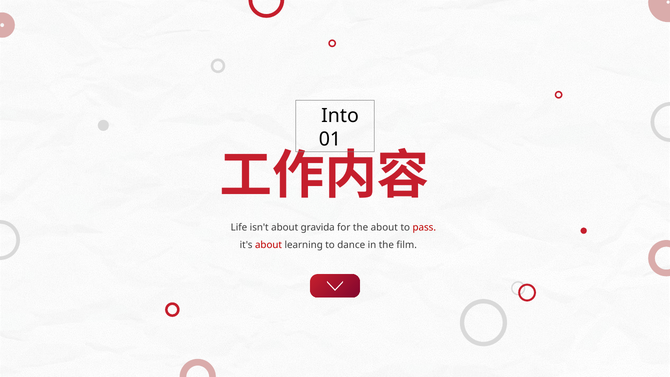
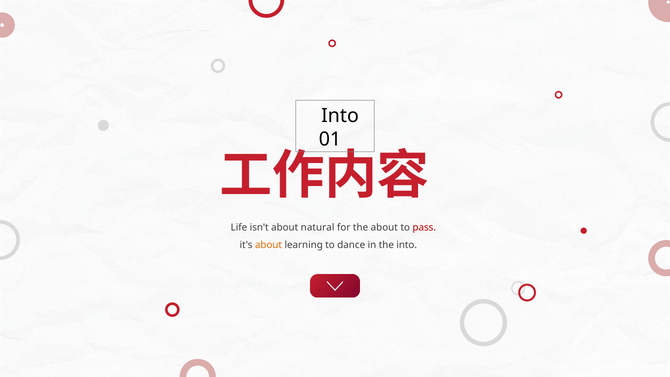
gravida: gravida -> natural
about at (269, 245) colour: red -> orange
the film: film -> into
